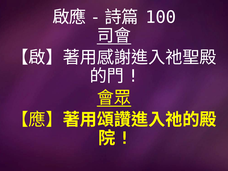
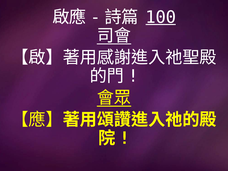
100 underline: none -> present
